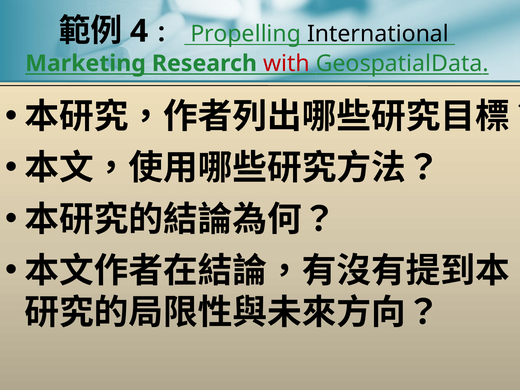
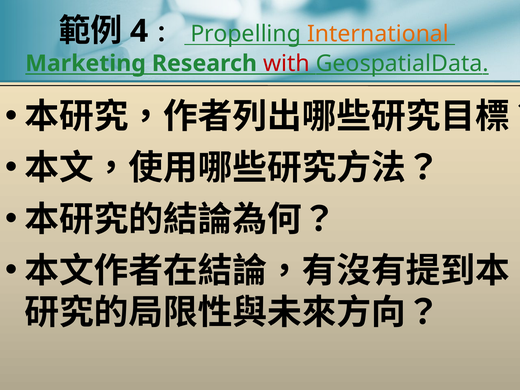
International colour: black -> orange
